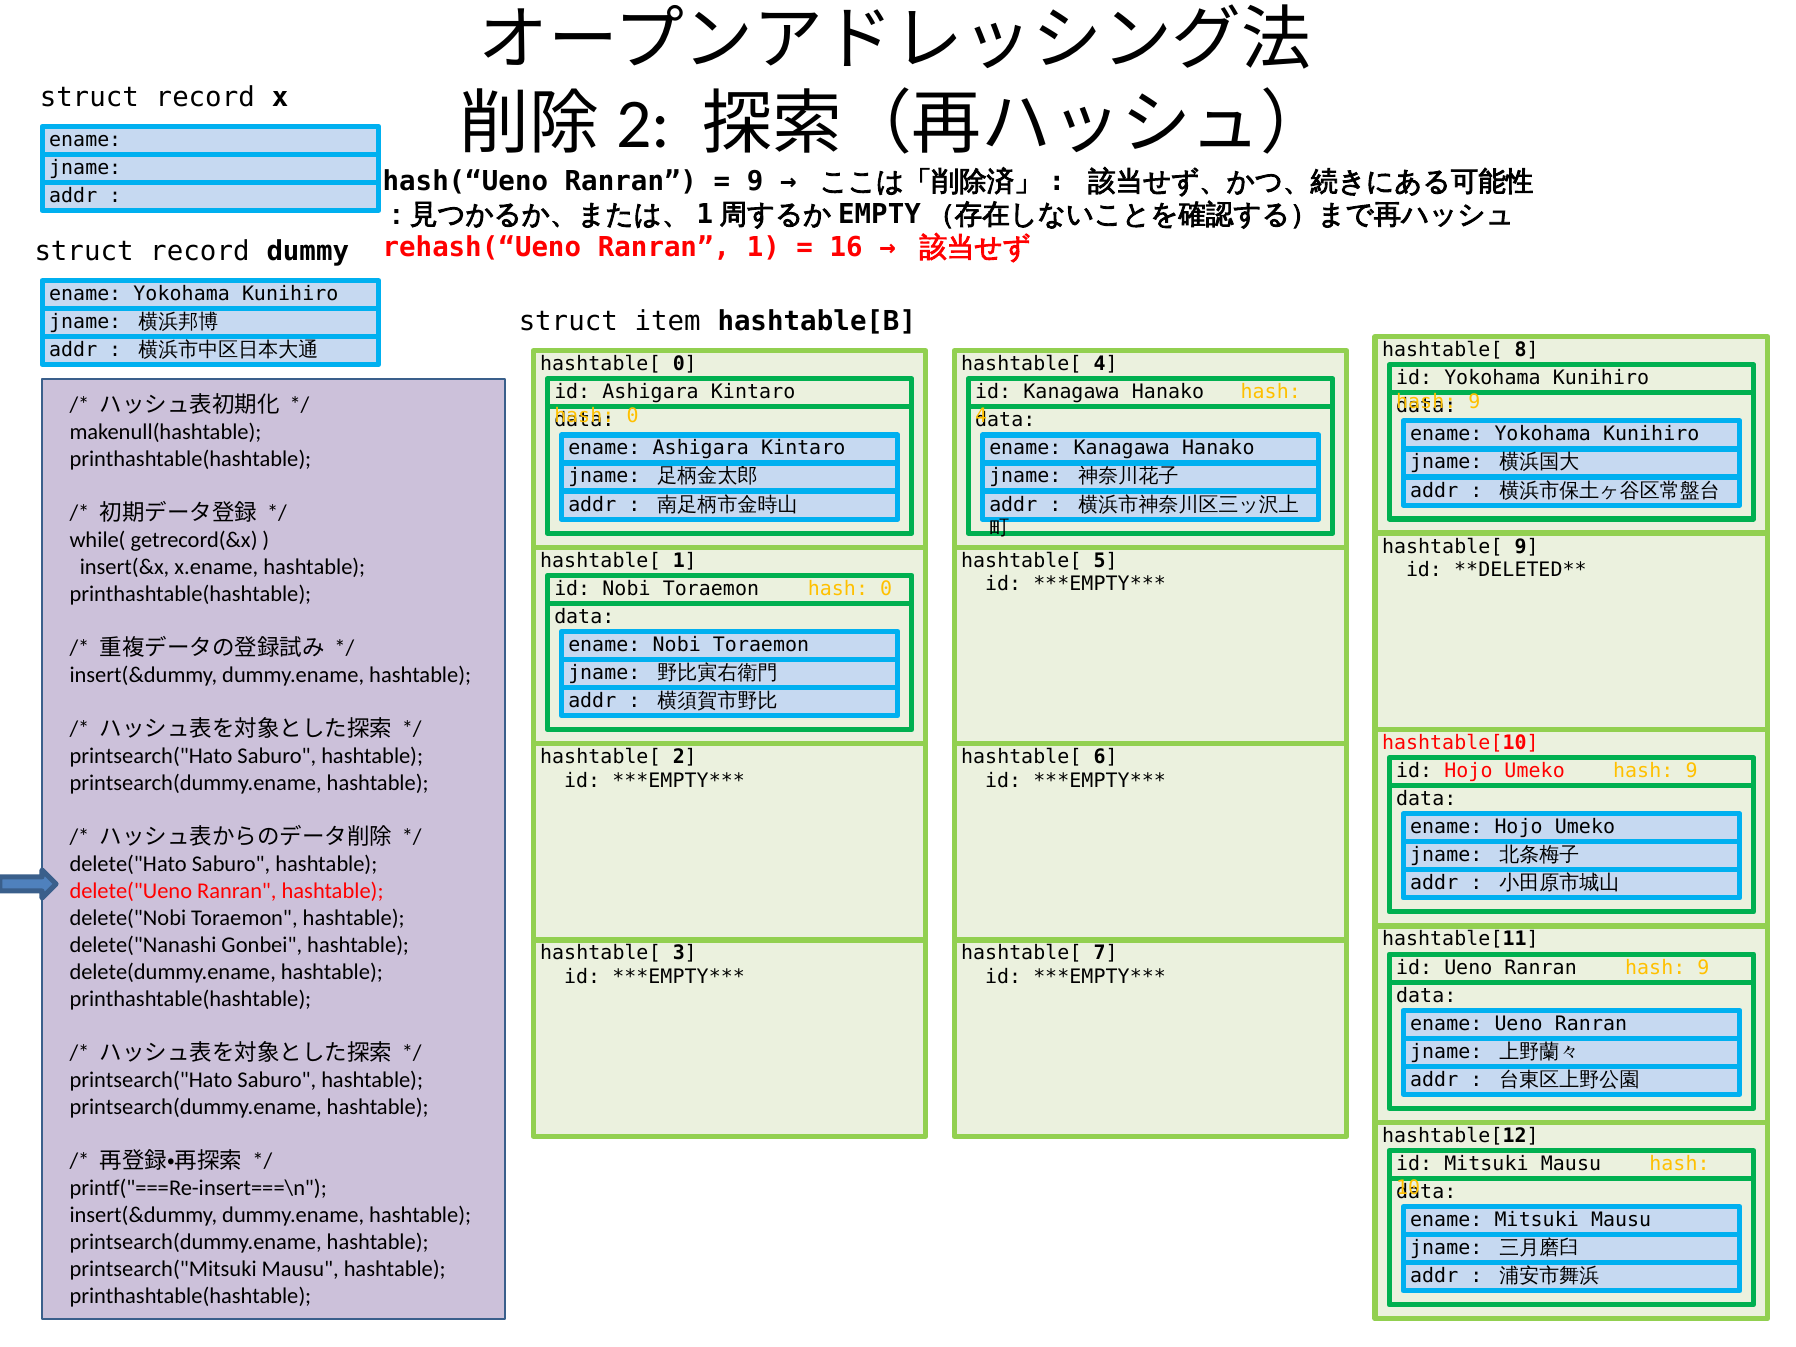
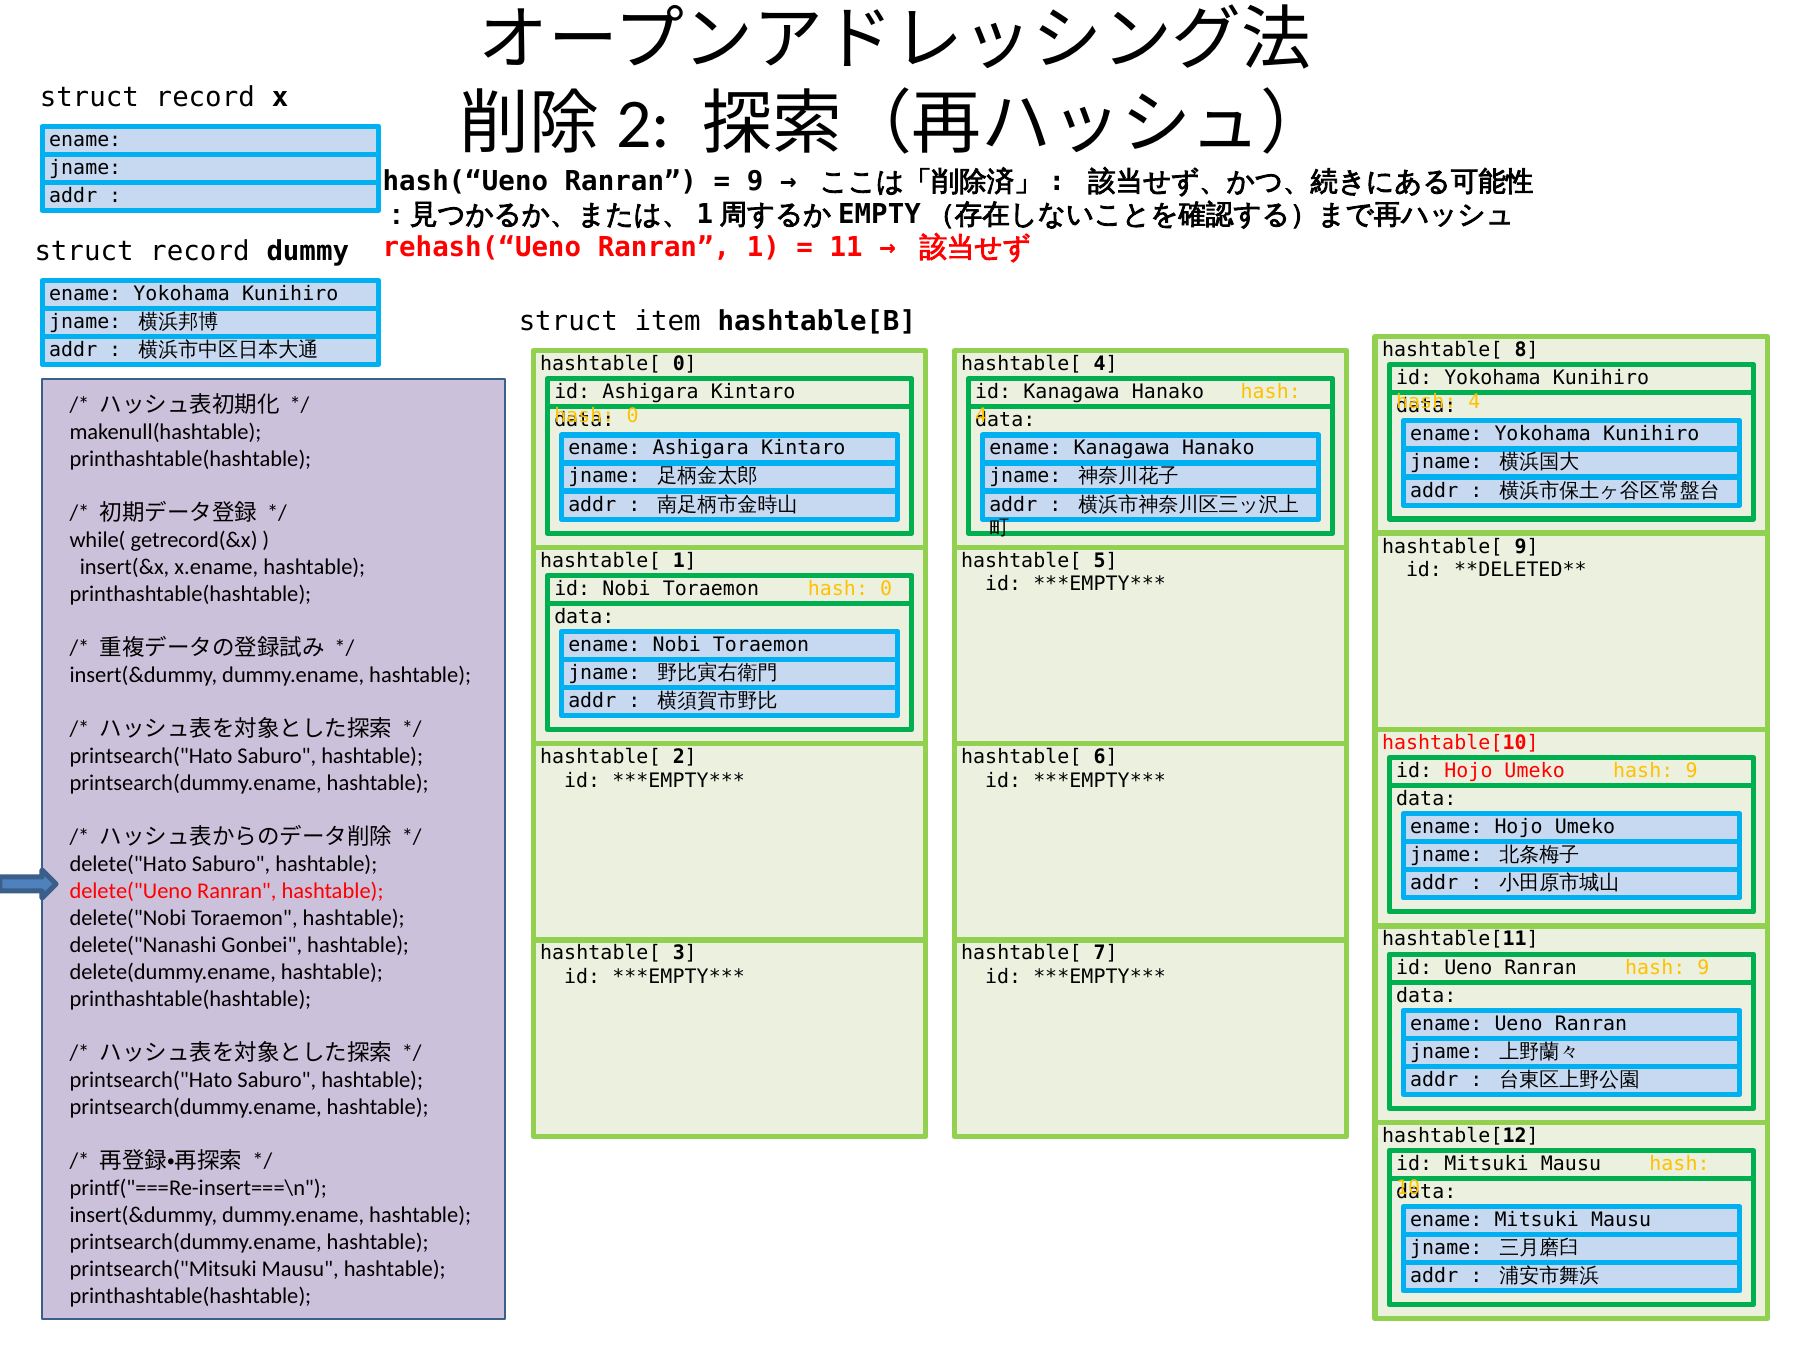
16: 16 -> 11
9 at (1474, 402): 9 -> 4
